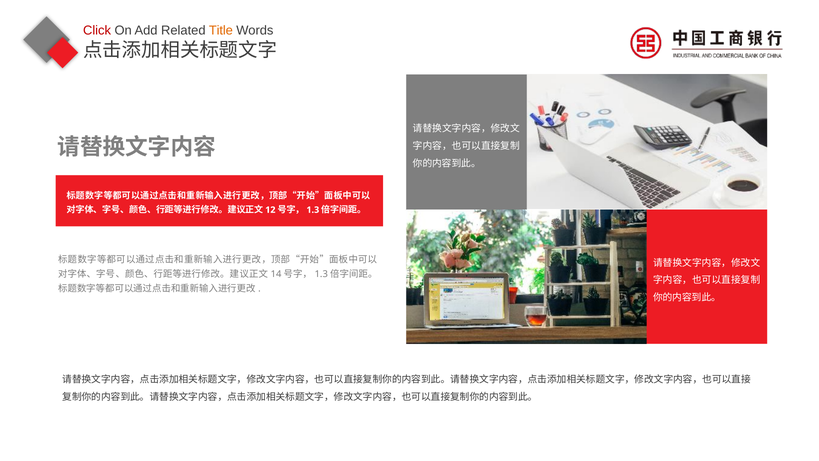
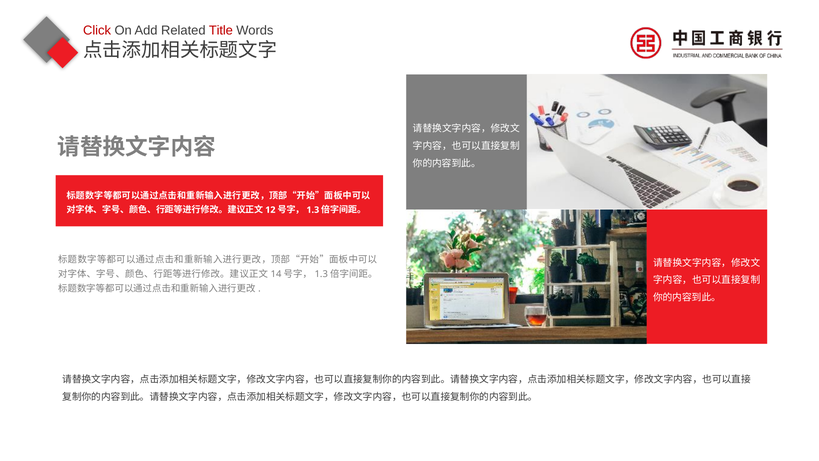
Title colour: orange -> red
